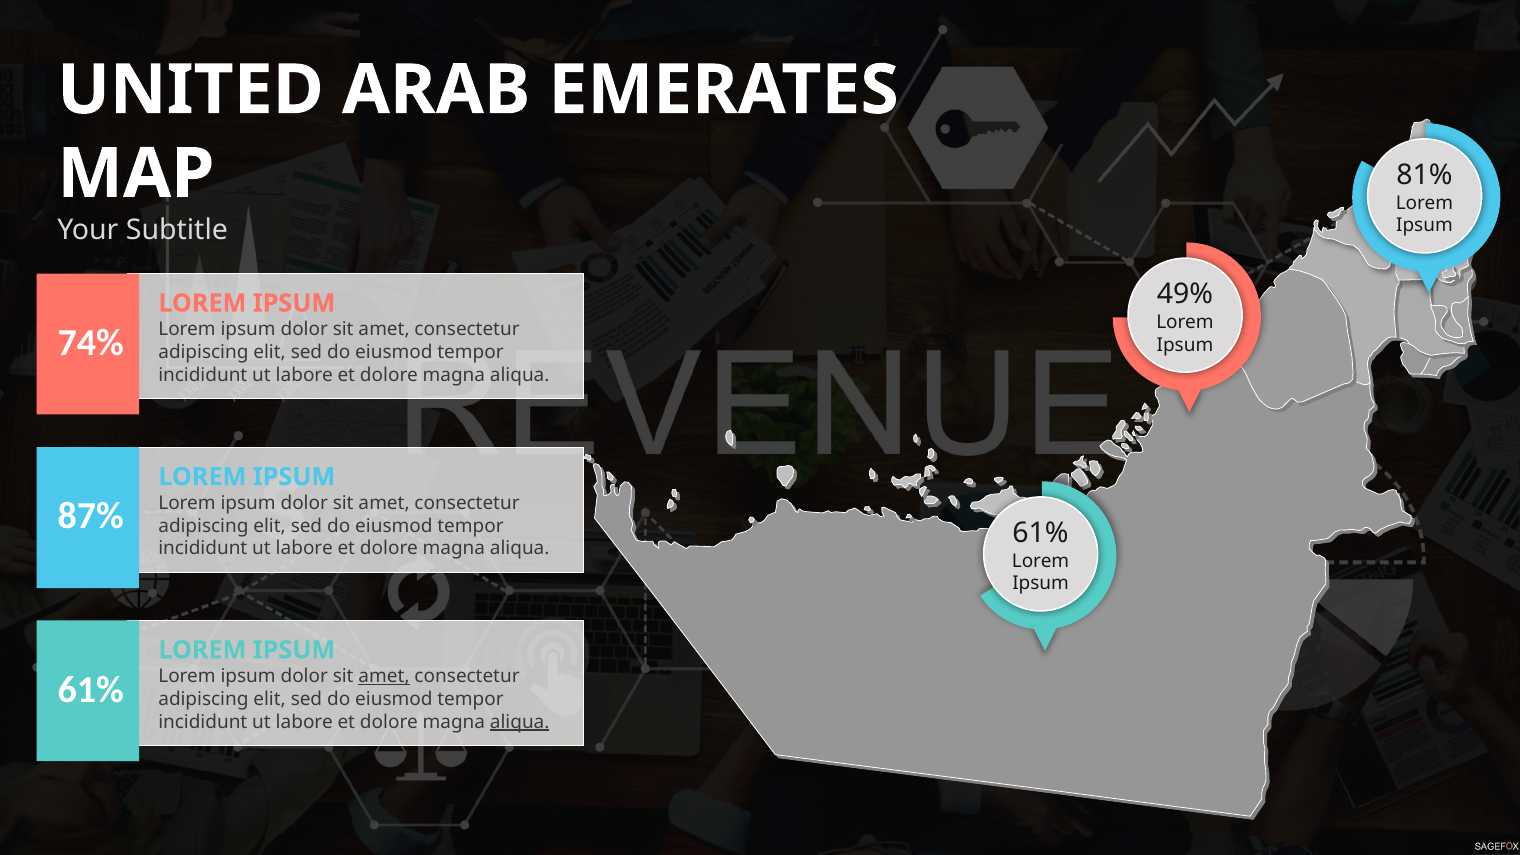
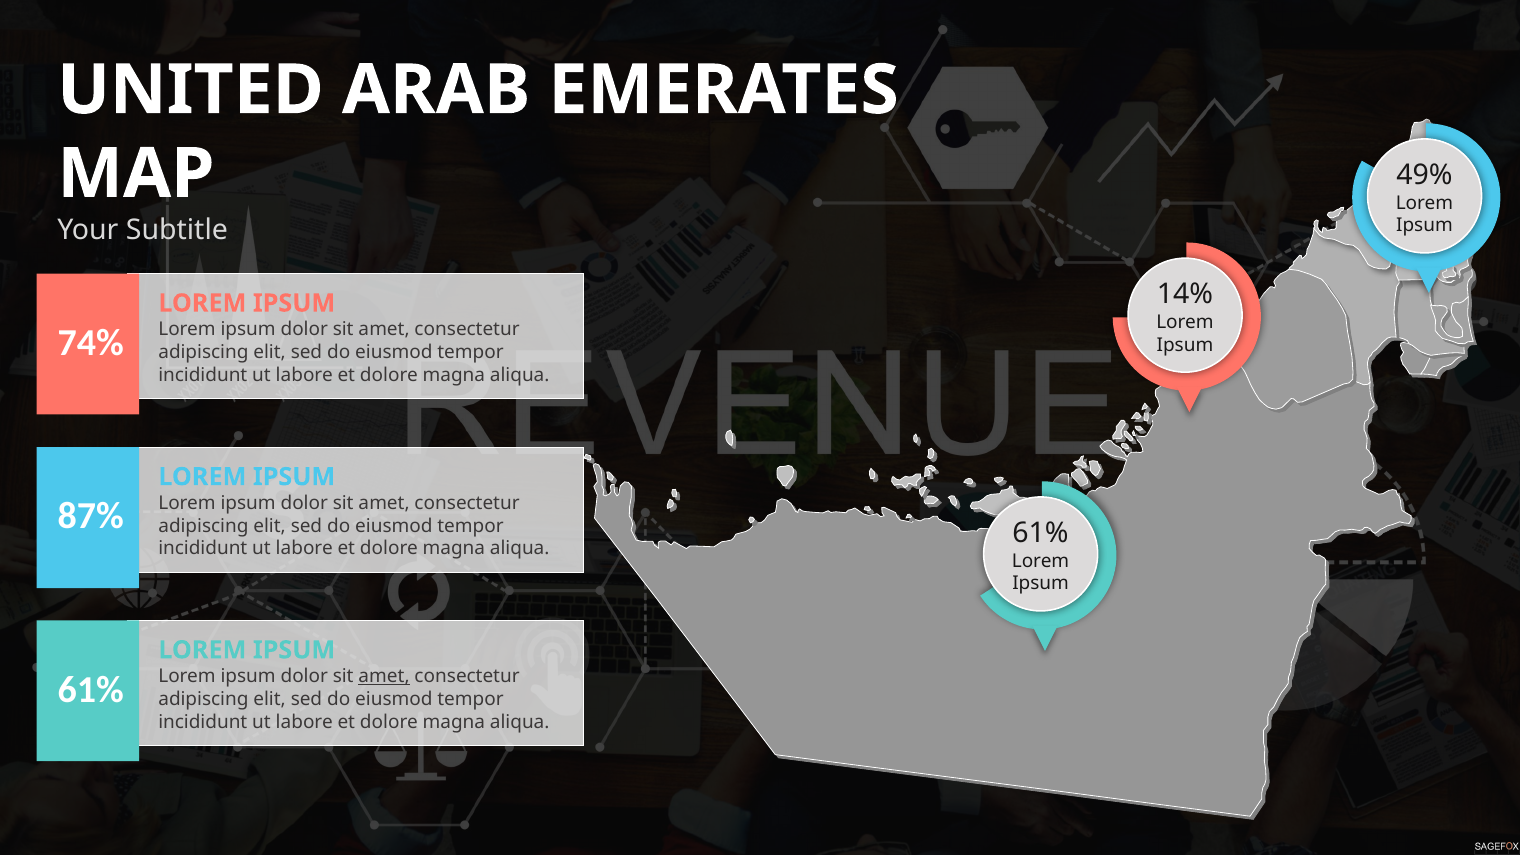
81%: 81% -> 49%
49%: 49% -> 14%
aliqua at (520, 722) underline: present -> none
